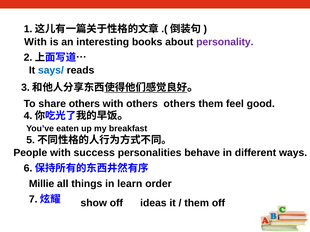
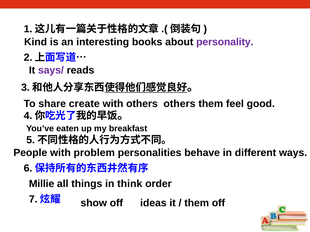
With at (36, 42): With -> Kind
says/ colour: blue -> purple
share others: others -> create
success: success -> problem
learn: learn -> think
